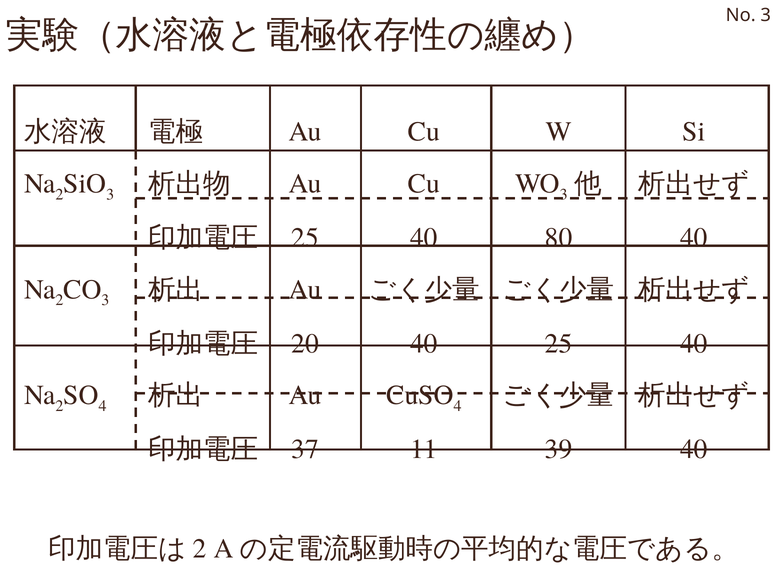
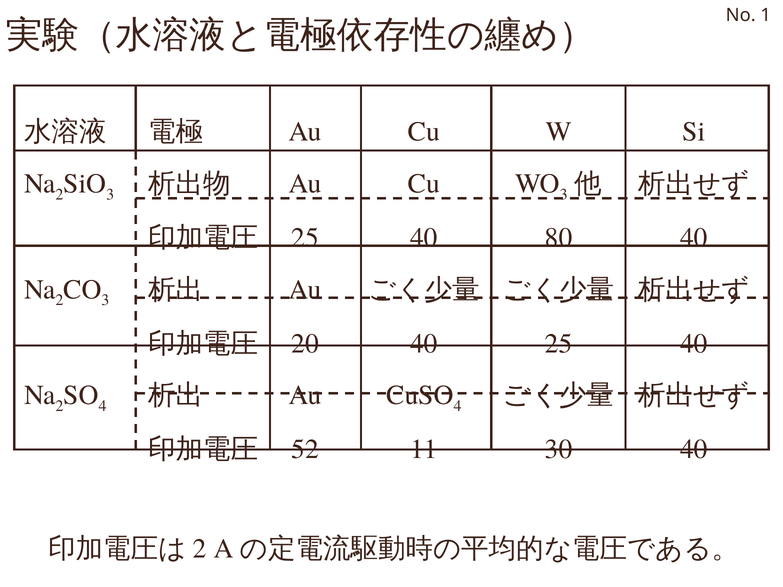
No 3: 3 -> 1
37: 37 -> 52
39: 39 -> 30
